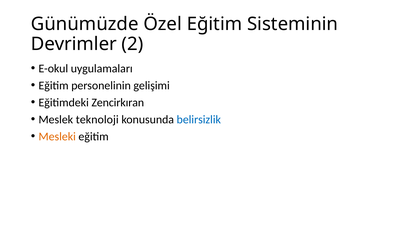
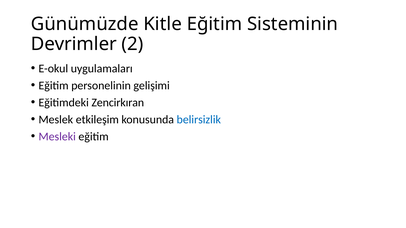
Özel: Özel -> Kitle
teknoloji: teknoloji -> etkileşim
Mesleki colour: orange -> purple
